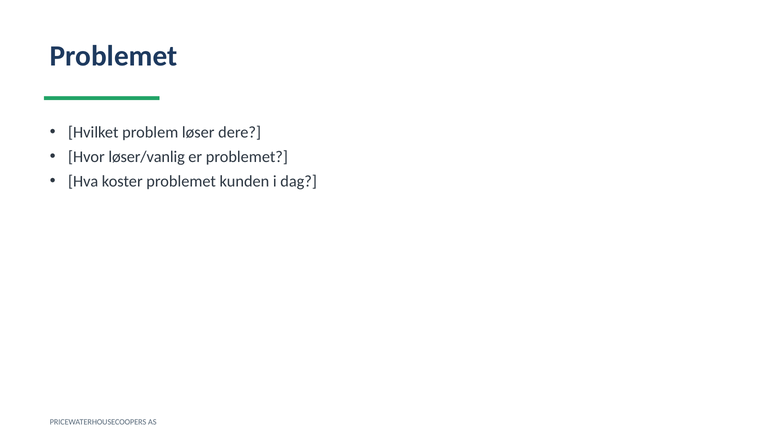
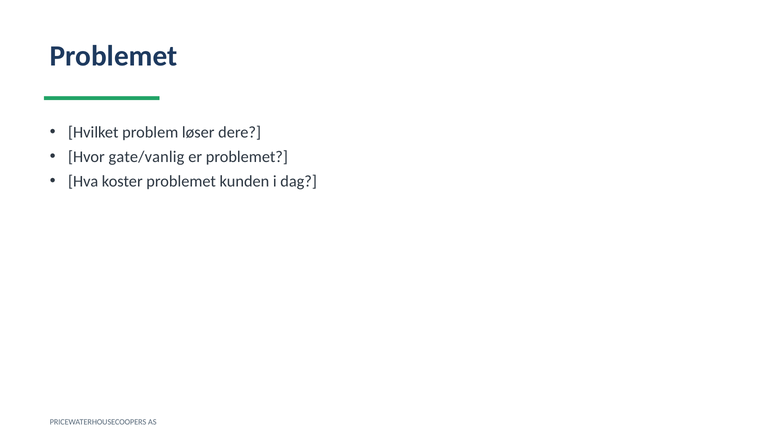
løser/vanlig: løser/vanlig -> gate/vanlig
